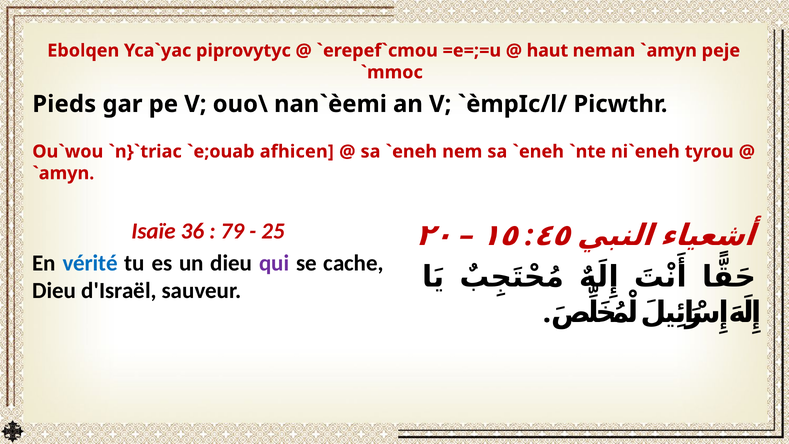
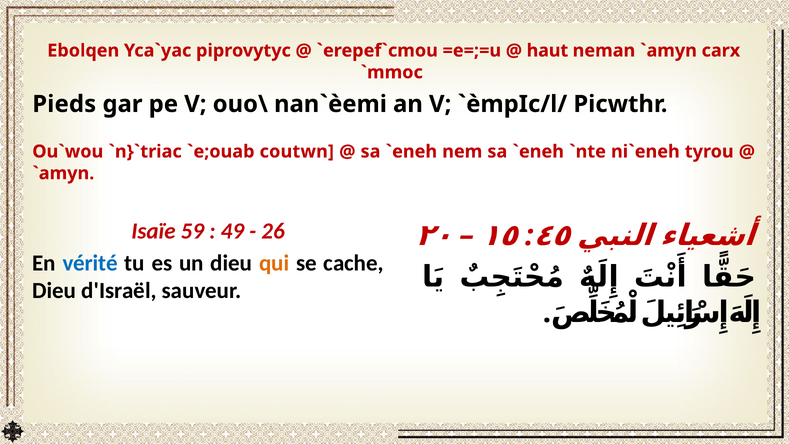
peje: peje -> carx
afhicen: afhicen -> coutwn
36: 36 -> 59
79: 79 -> 49
25: 25 -> 26
qui colour: purple -> orange
